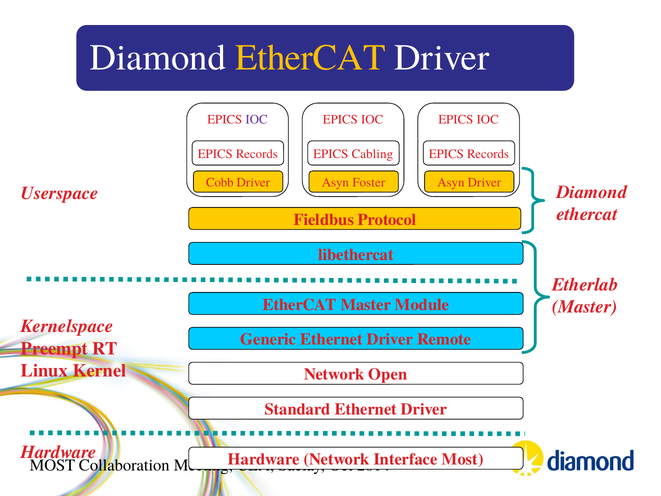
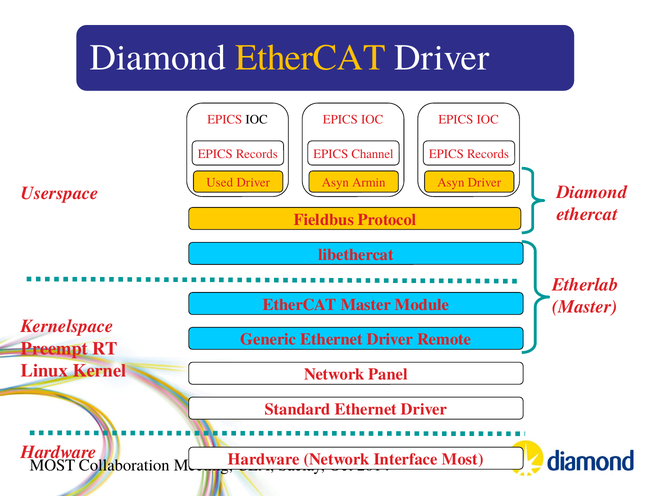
IOC at (257, 119) colour: purple -> black
Cabling: Cabling -> Channel
Cobb: Cobb -> Used
Foster: Foster -> Armin
Open: Open -> Panel
